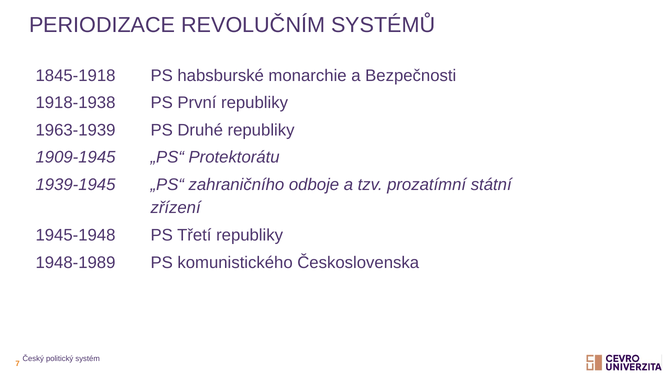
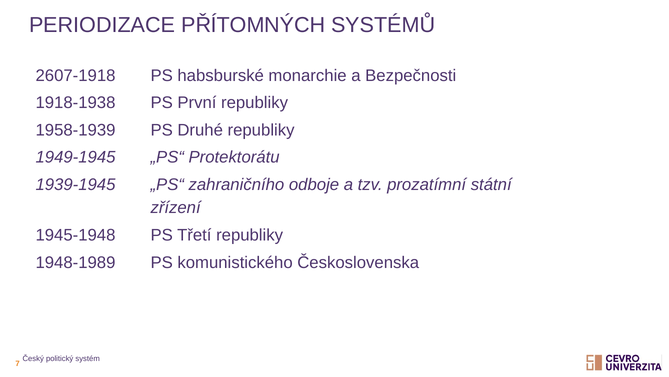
REVOLUČNÍM: REVOLUČNÍM -> PŘÍTOMNÝCH
1845-1918: 1845-1918 -> 2607-1918
1963-1939: 1963-1939 -> 1958-1939
1909-1945: 1909-1945 -> 1949-1945
